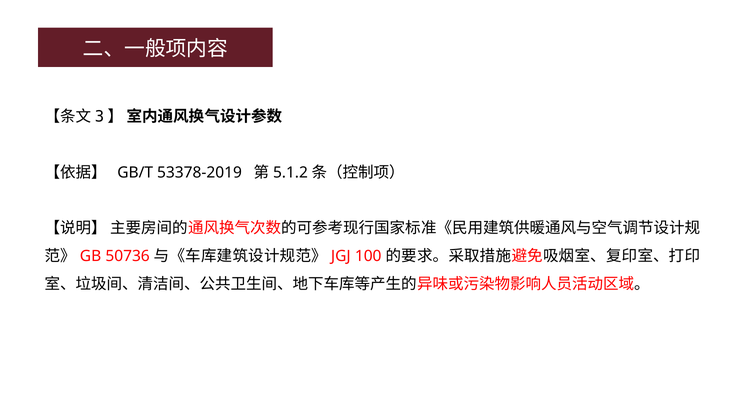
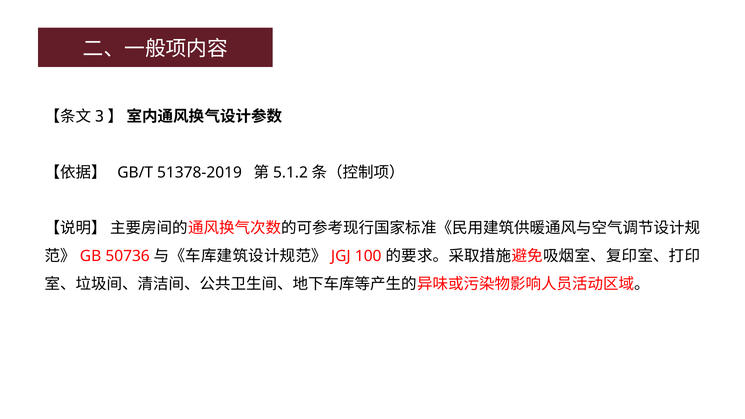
53378-2019: 53378-2019 -> 51378-2019
